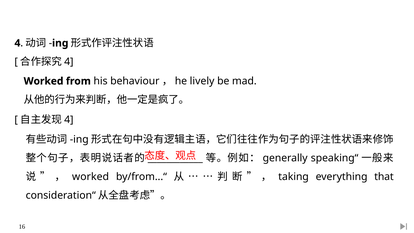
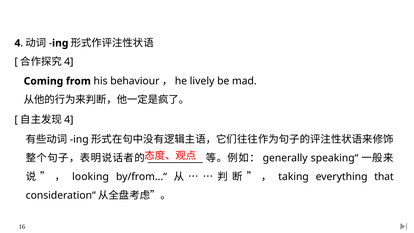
Worked at (44, 81): Worked -> Coming
worked at (91, 177): worked -> looking
